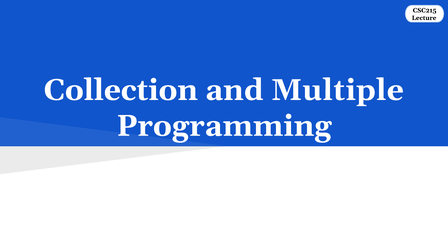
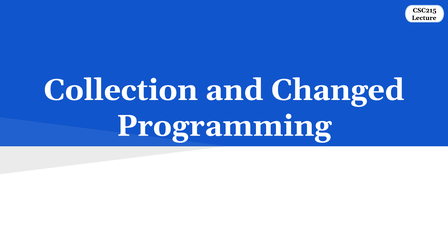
Multiple: Multiple -> Changed
